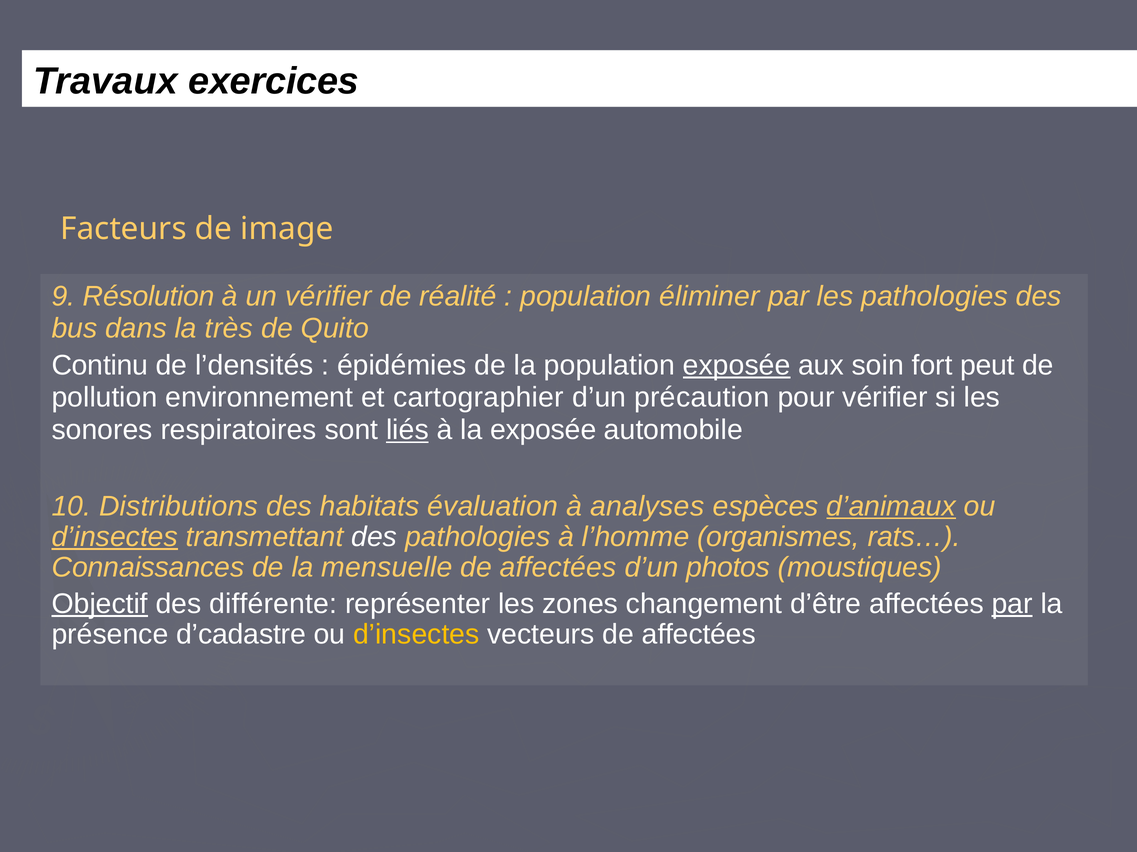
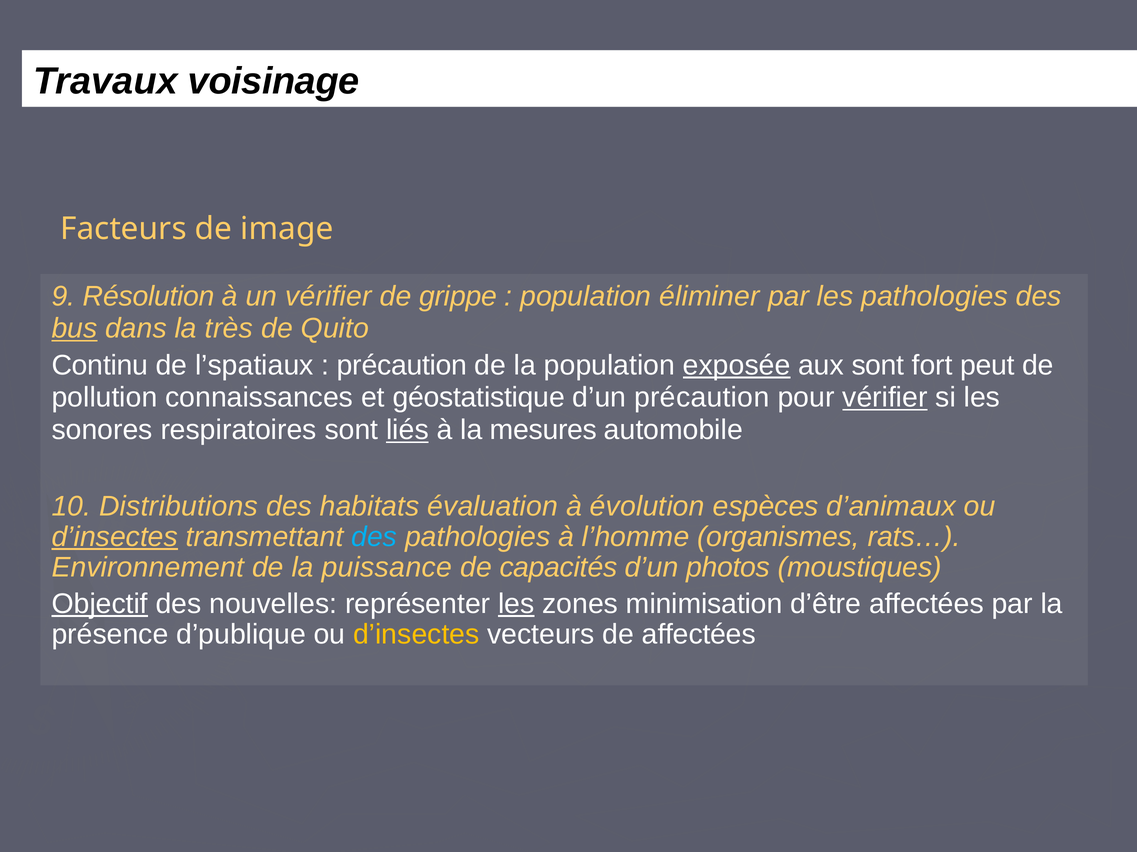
exercices: exercices -> voisinage
réalité: réalité -> grippe
bus underline: none -> present
l’densités: l’densités -> l’spatiaux
épidémies at (402, 366): épidémies -> précaution
aux soin: soin -> sont
environnement: environnement -> connaissances
cartographier: cartographier -> géostatistique
vérifier at (885, 398) underline: none -> present
la exposée: exposée -> mesures
analyses: analyses -> évolution
d’animaux underline: present -> none
des at (374, 537) colour: white -> light blue
Connaissances: Connaissances -> Environnement
mensuelle: mensuelle -> puissance
affectées at (558, 568): affectées -> capacités
différente: différente -> nouvelles
les at (516, 604) underline: none -> present
changement: changement -> minimisation
par at (1012, 604) underline: present -> none
d’cadastre: d’cadastre -> d’publique
